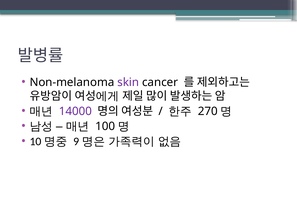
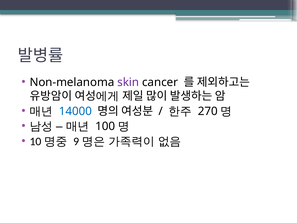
14000 colour: purple -> blue
